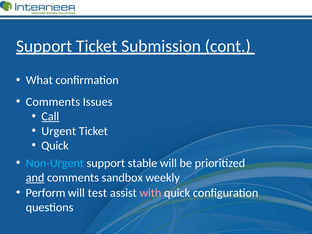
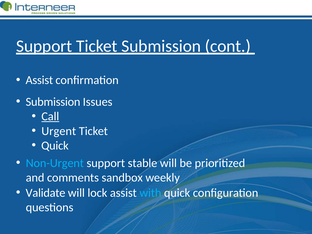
What at (39, 80): What -> Assist
Comments at (53, 102): Comments -> Submission
and underline: present -> none
Perform: Perform -> Validate
test: test -> lock
with colour: pink -> light blue
